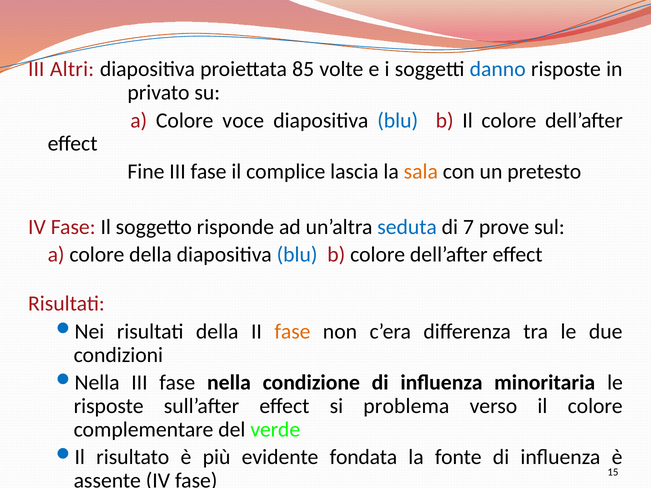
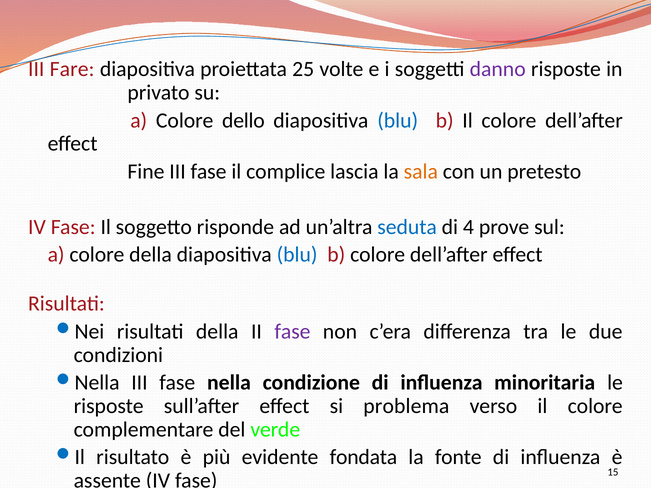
Altri: Altri -> Fare
85: 85 -> 25
danno colour: blue -> purple
voce: voce -> dello
7: 7 -> 4
fase at (292, 332) colour: orange -> purple
